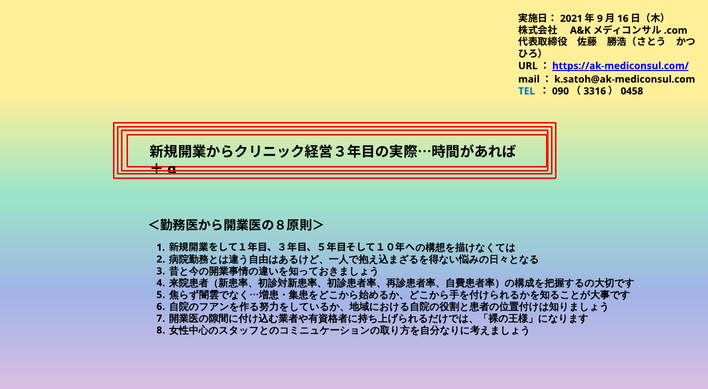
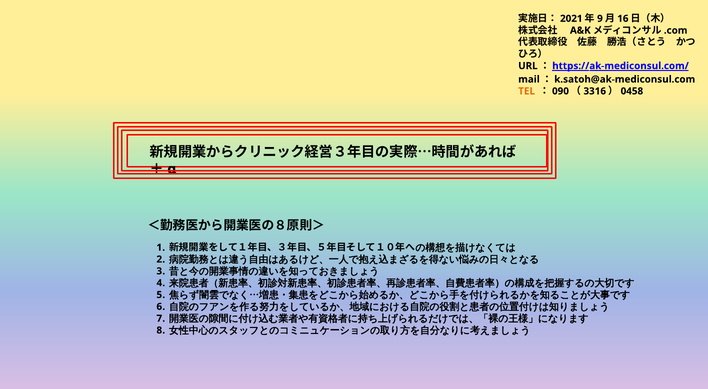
TEL colour: blue -> orange
